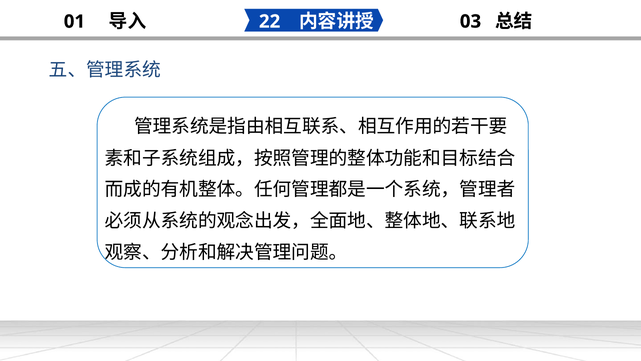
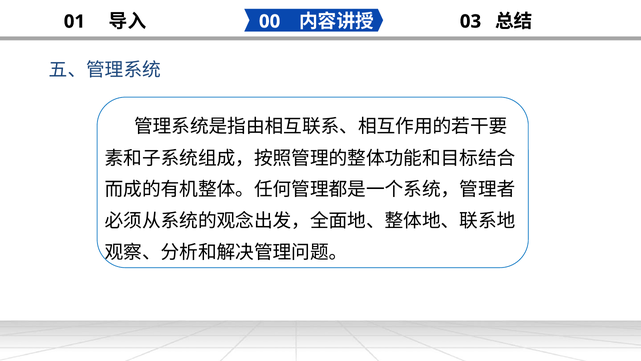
22: 22 -> 00
